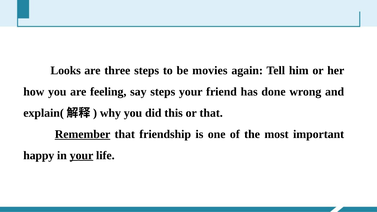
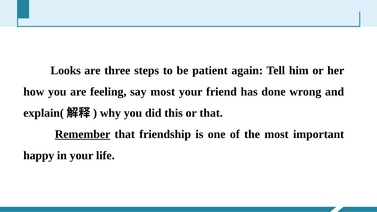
movies: movies -> patient
say steps: steps -> most
your at (82, 155) underline: present -> none
